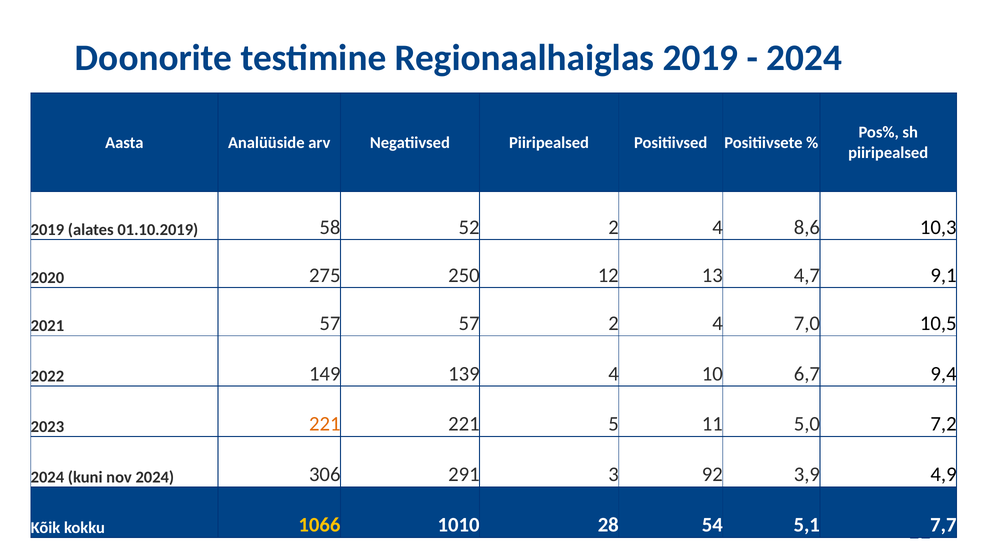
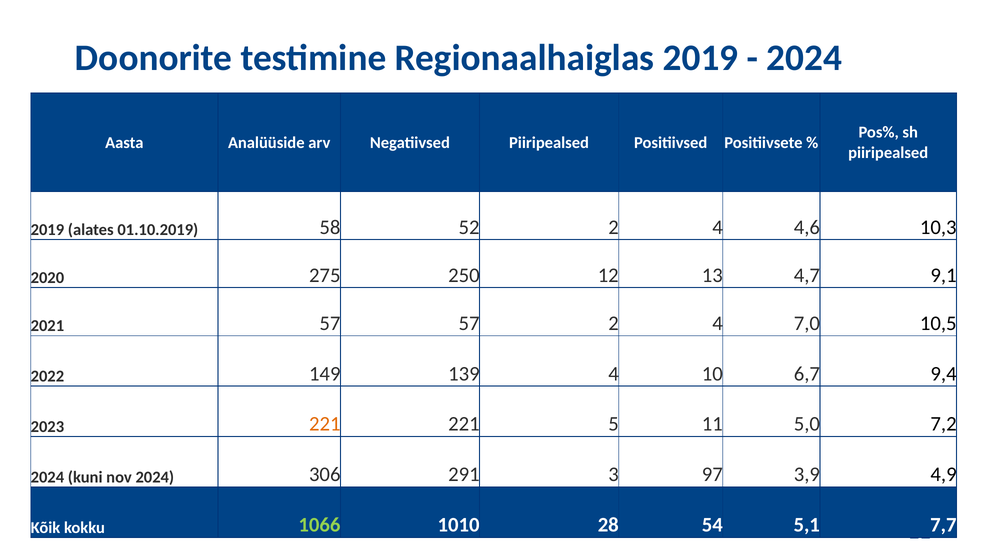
8,6: 8,6 -> 4,6
92: 92 -> 97
1066 colour: yellow -> light green
